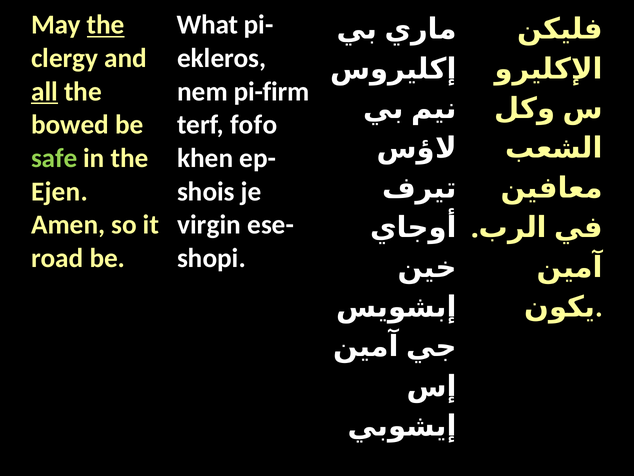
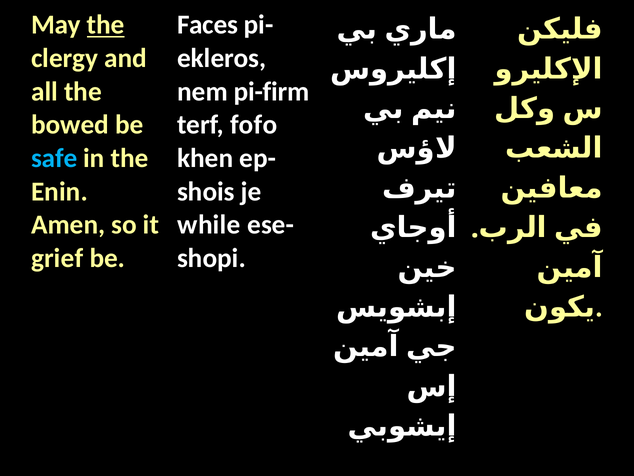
What: What -> Faces
all underline: present -> none
safe colour: light green -> light blue
Ejen: Ejen -> Enin
virgin: virgin -> while
road: road -> grief
